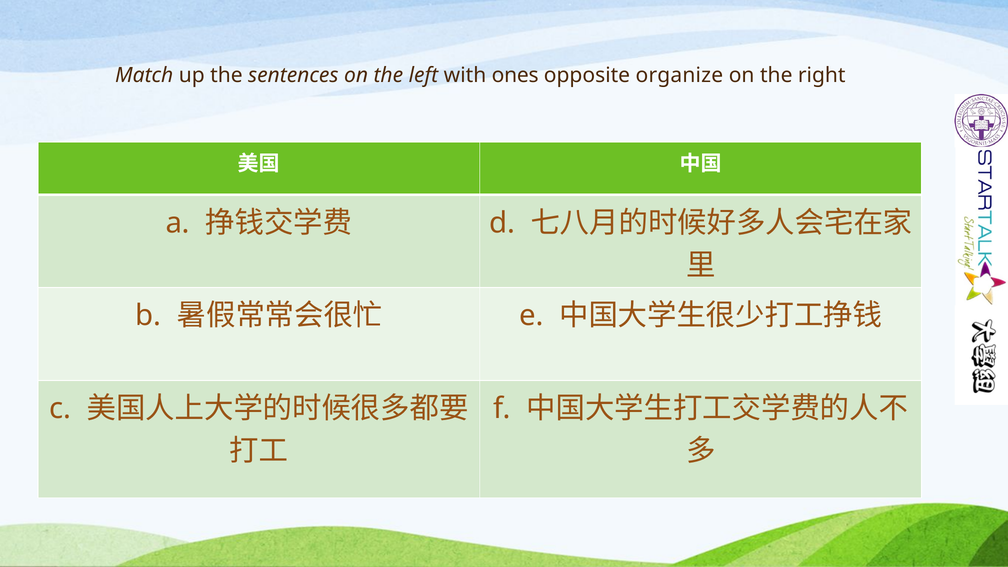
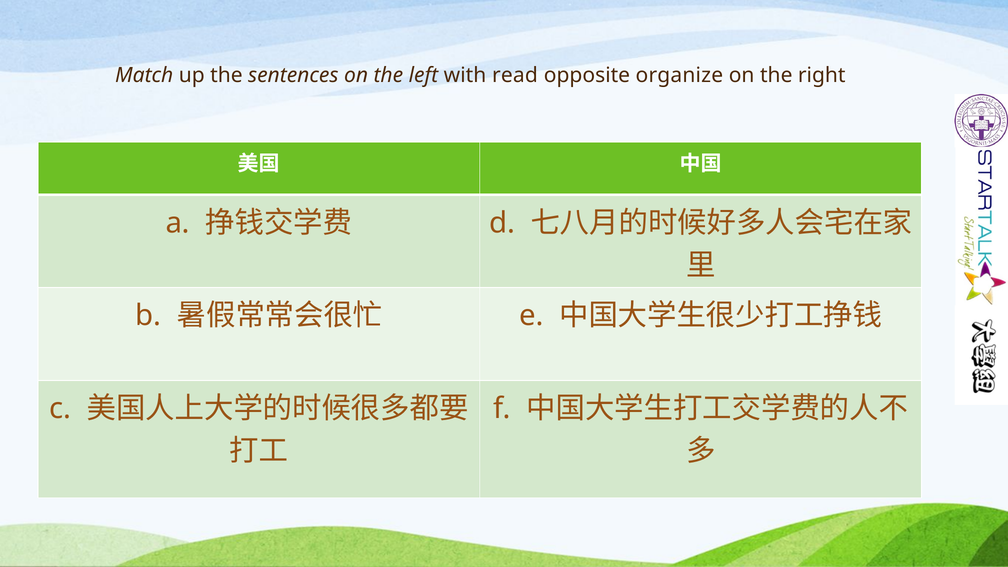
ones: ones -> read
